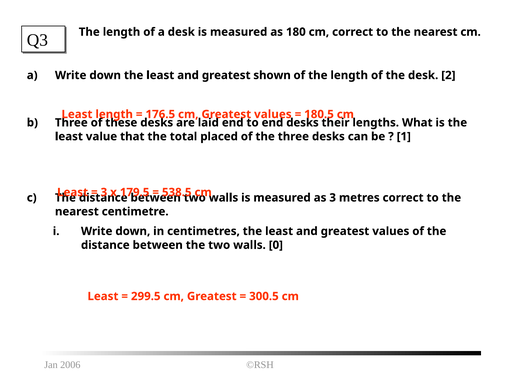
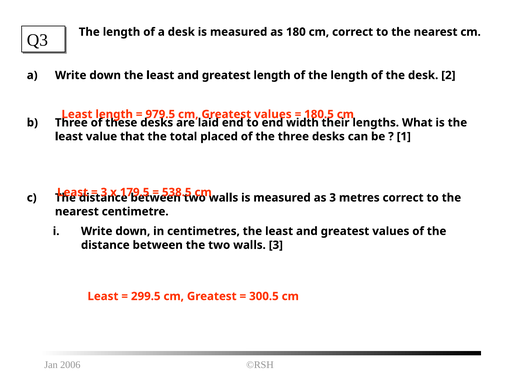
greatest shown: shown -> length
176.5: 176.5 -> 979.5
end desks: desks -> width
walls 0: 0 -> 3
